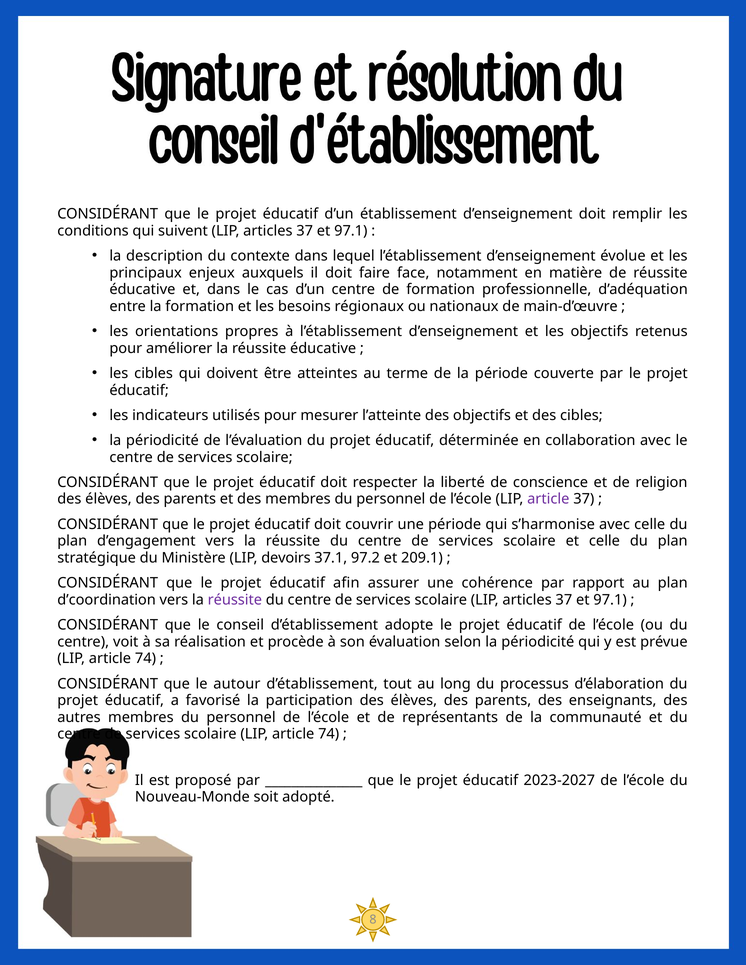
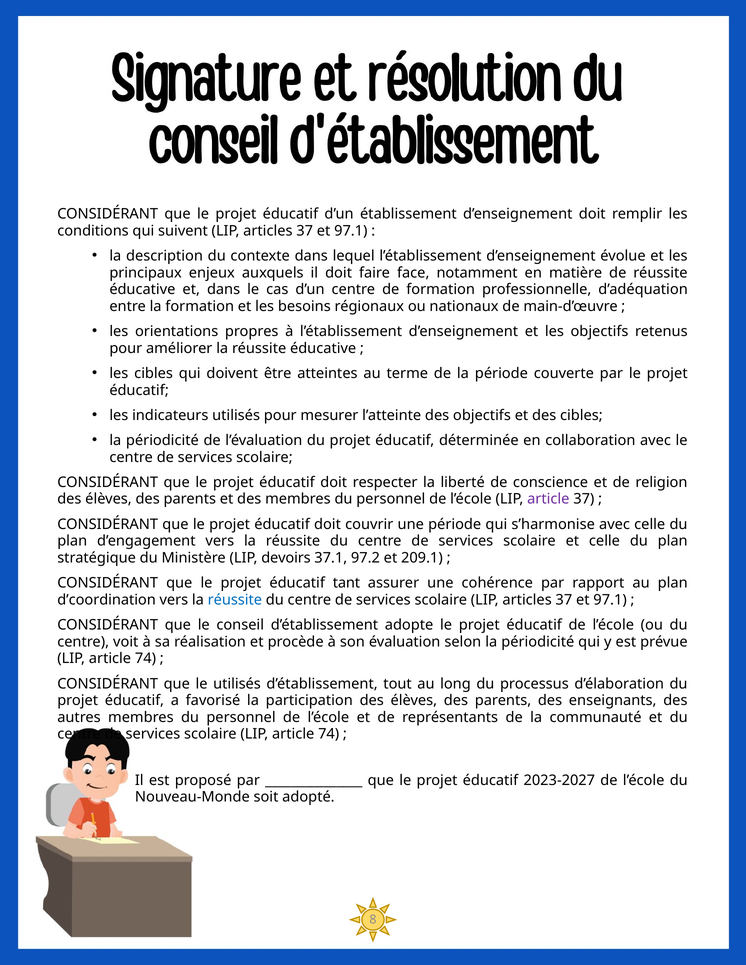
afin: afin -> tant
réussite at (235, 600) colour: purple -> blue
le autour: autour -> utilisés
